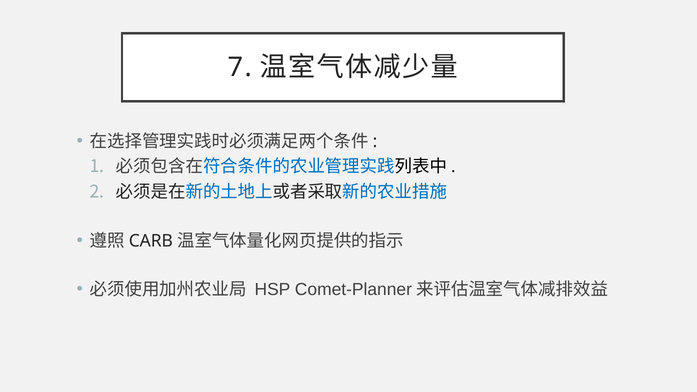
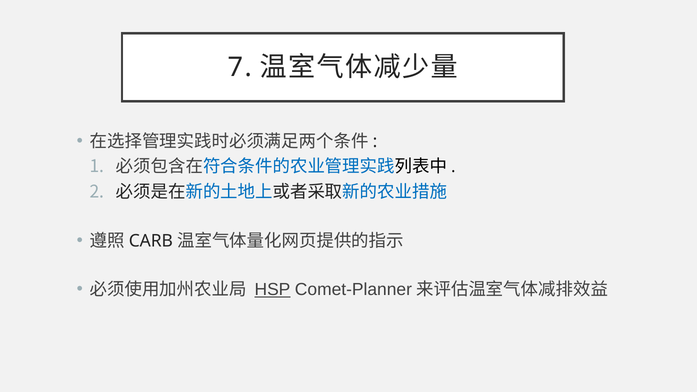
HSP underline: none -> present
